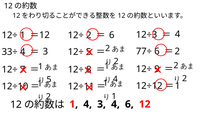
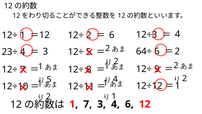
33÷: 33÷ -> 23÷
77÷: 77÷ -> 64÷
1 4: 4 -> 7
